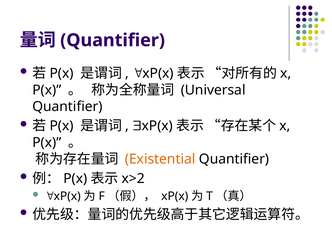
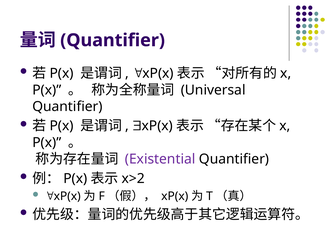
Existential colour: orange -> purple
